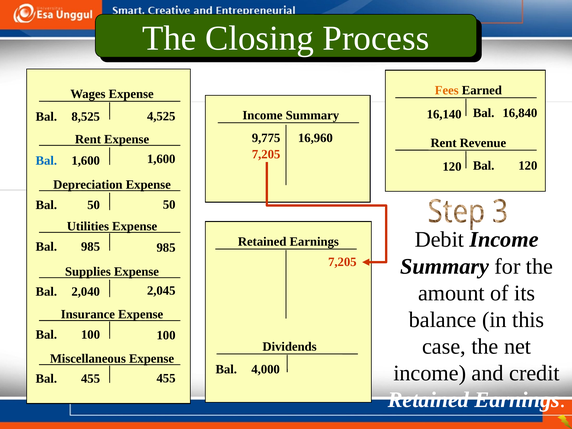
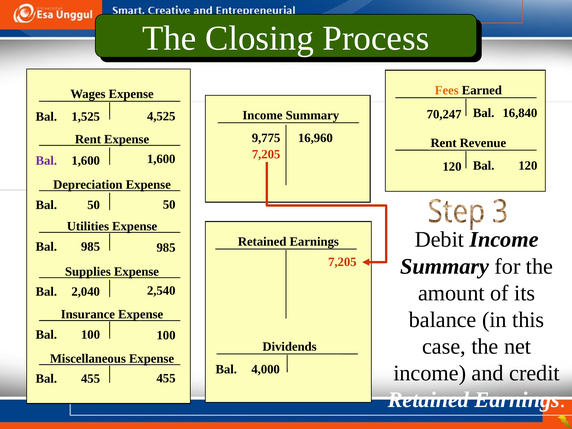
16,140: 16,140 -> 70,247
8,525: 8,525 -> 1,525
Bal at (46, 161) colour: blue -> purple
2,045: 2,045 -> 2,540
